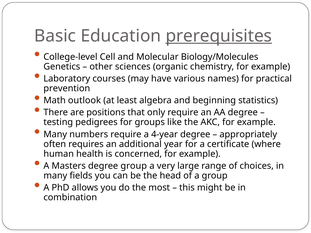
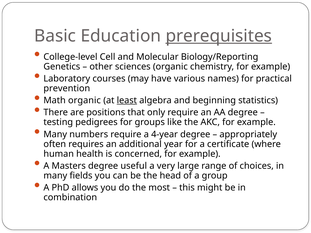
Biology/Molecules: Biology/Molecules -> Biology/Reporting
Math outlook: outlook -> organic
least underline: none -> present
degree group: group -> useful
